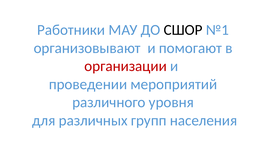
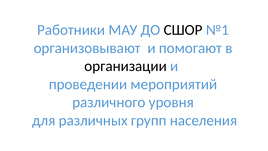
организации colour: red -> black
